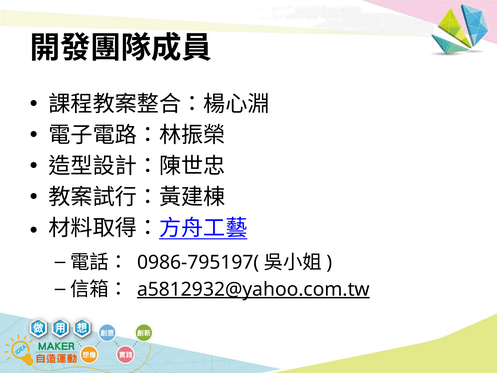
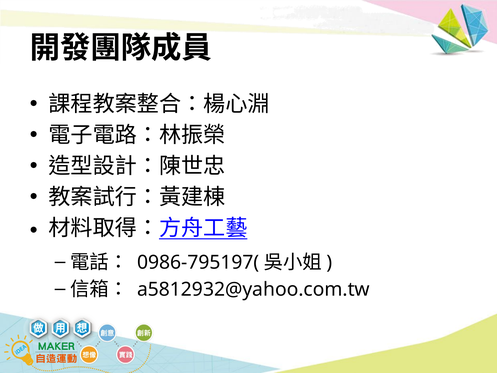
a5812932@yahoo.com.tw underline: present -> none
